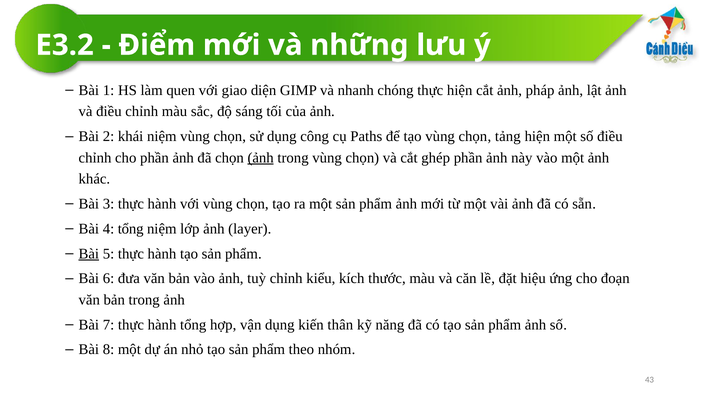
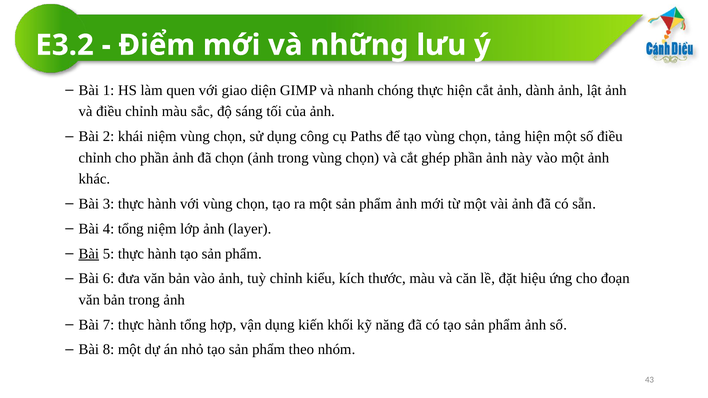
pháp: pháp -> dành
ảnh at (261, 158) underline: present -> none
thân: thân -> khối
